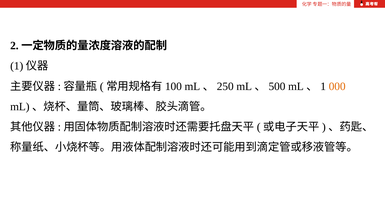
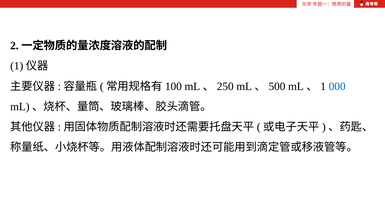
000 colour: orange -> blue
